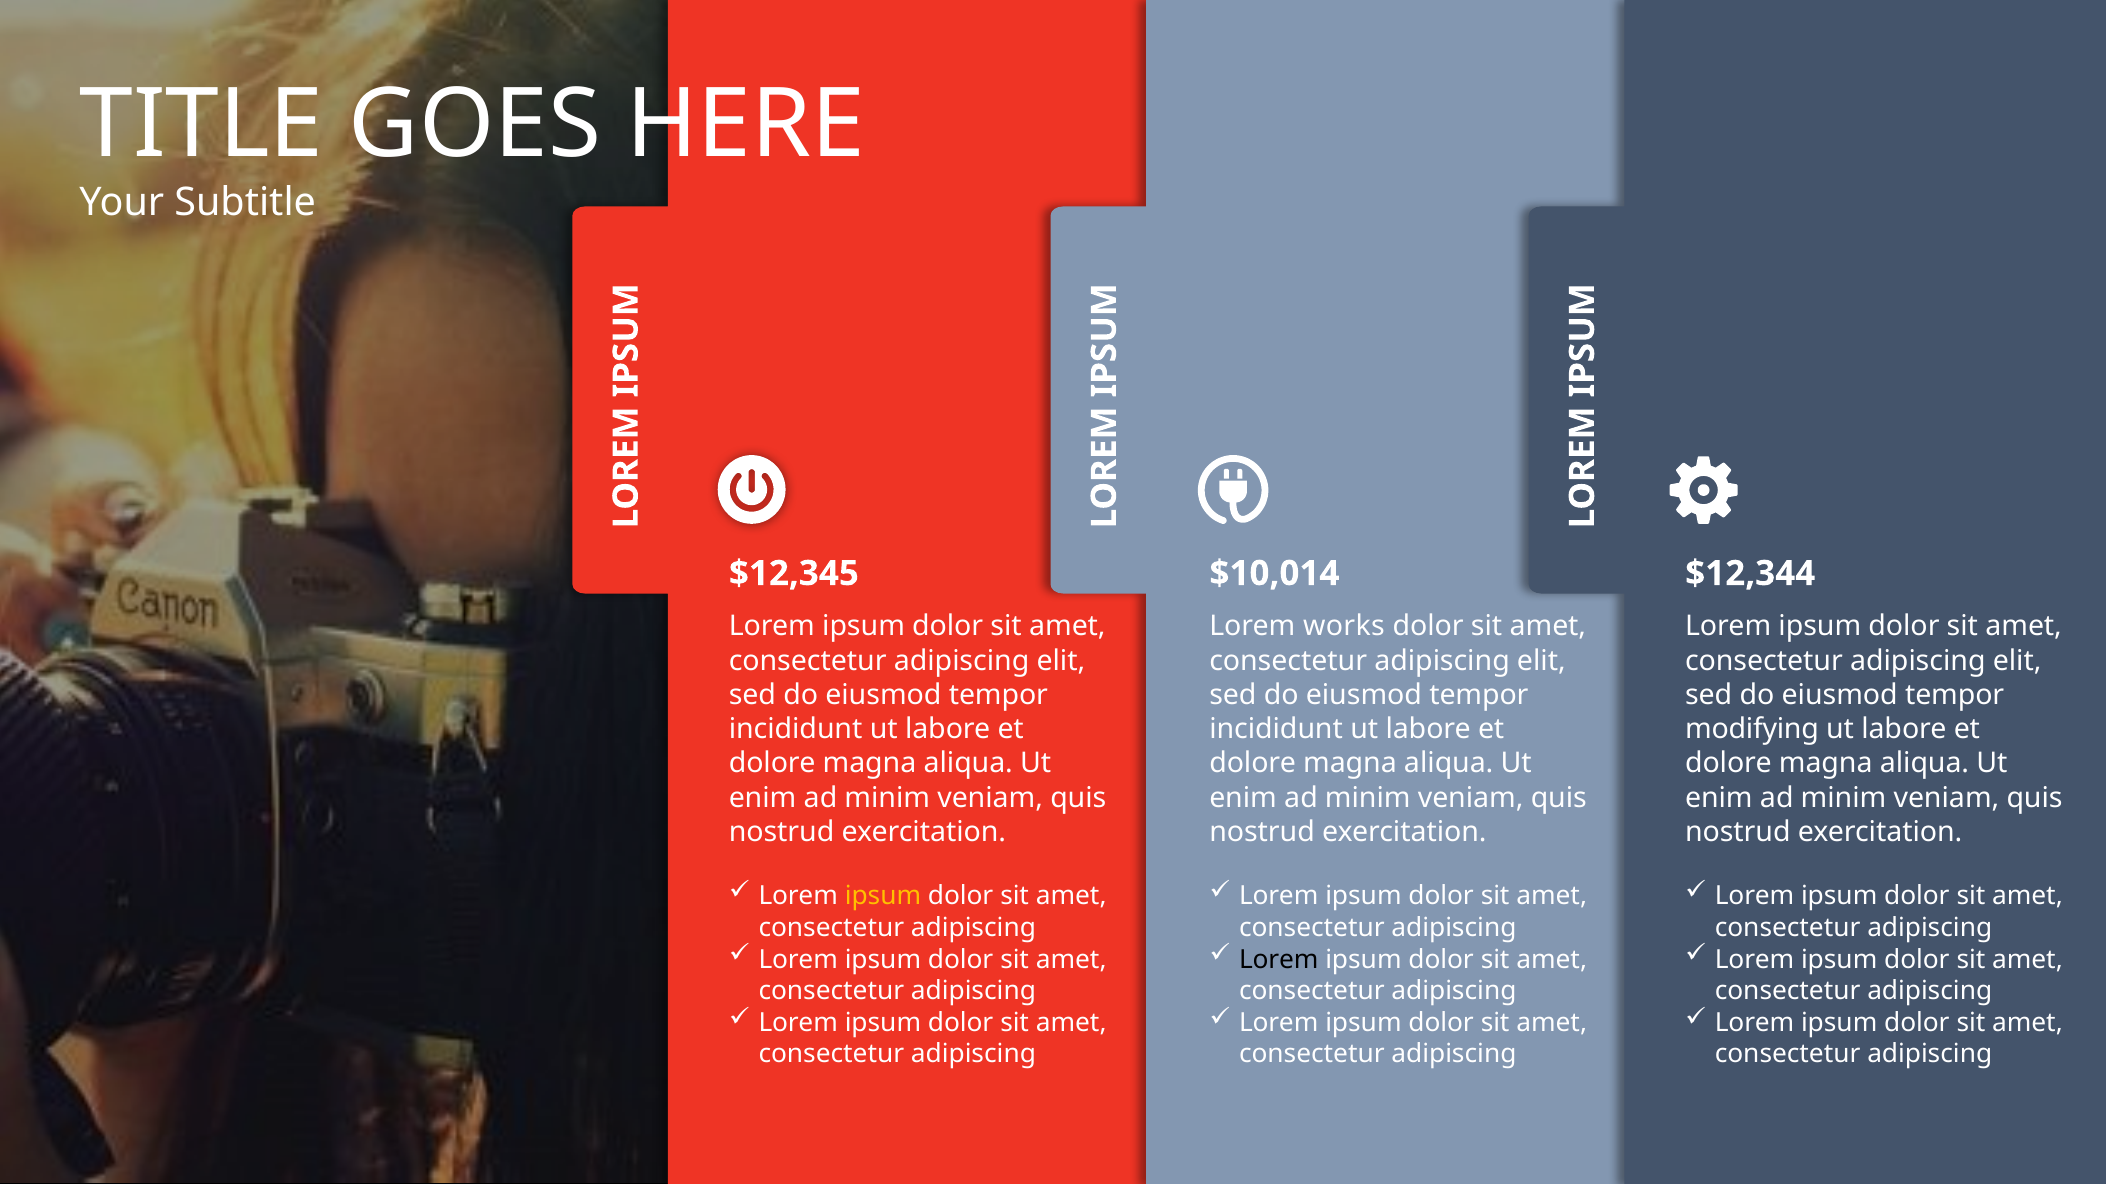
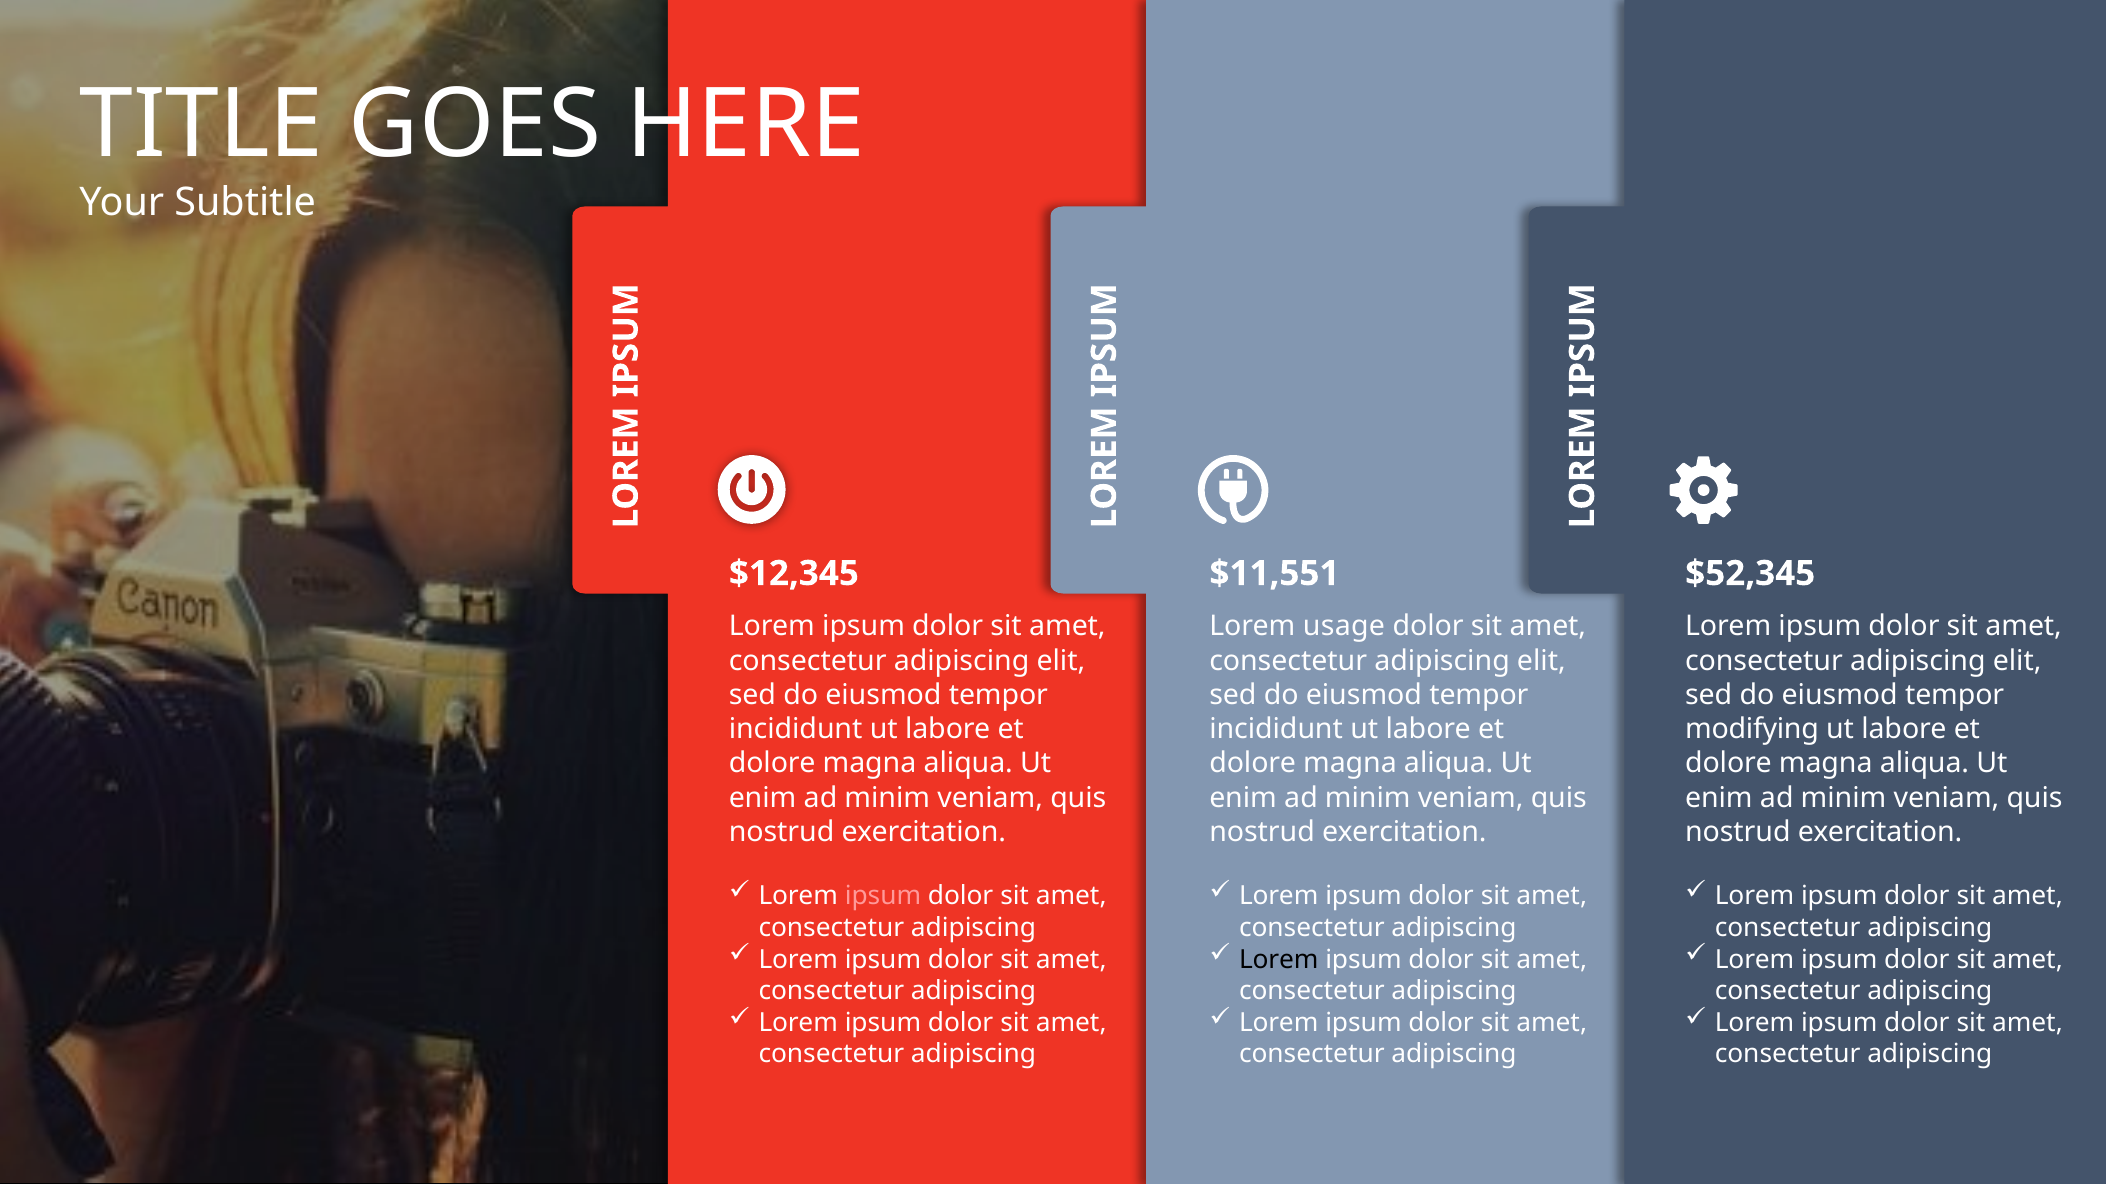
$10,014: $10,014 -> $11,551
$12,344: $12,344 -> $52,345
works: works -> usage
ipsum at (883, 897) colour: yellow -> pink
